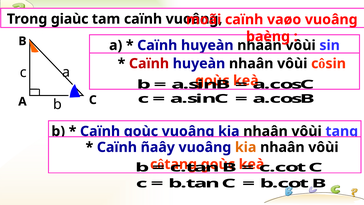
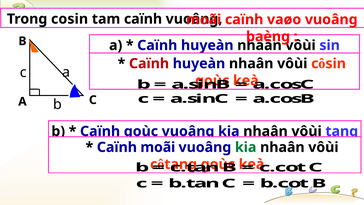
giaùc: giaùc -> cosin
Caïnh ñaây: ñaây -> moãi
kia at (246, 147) colour: orange -> green
